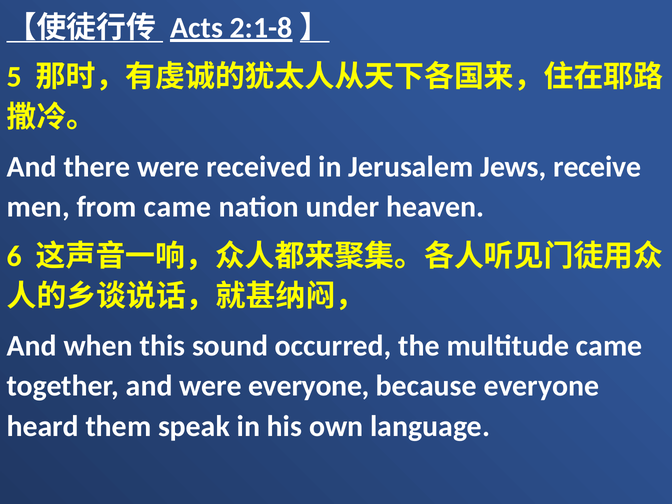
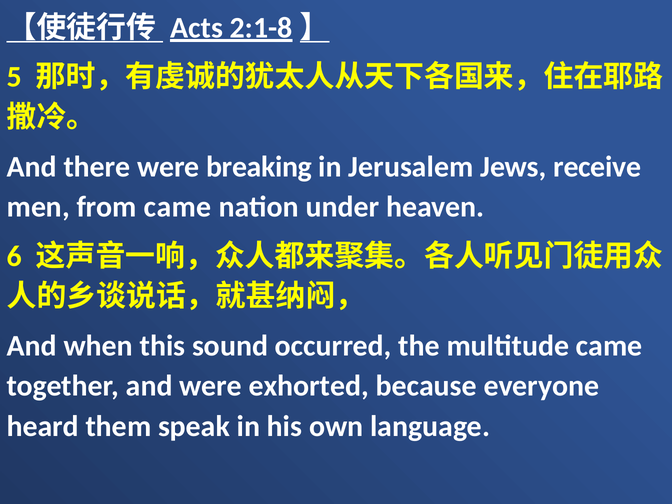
received: received -> breaking
were everyone: everyone -> exhorted
